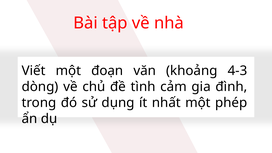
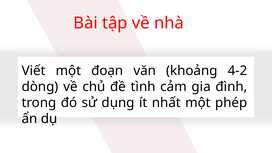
4-3: 4-3 -> 4-2
